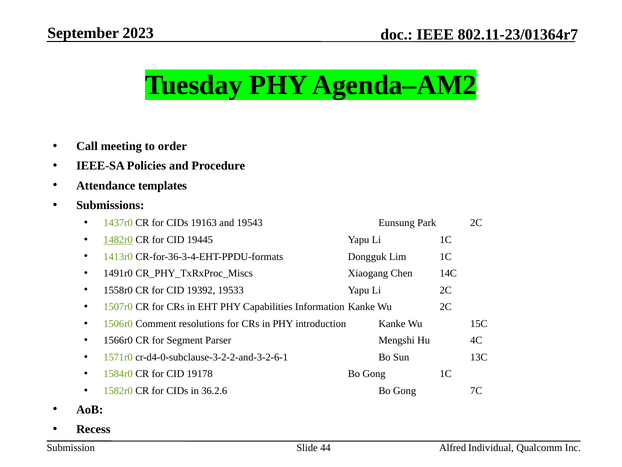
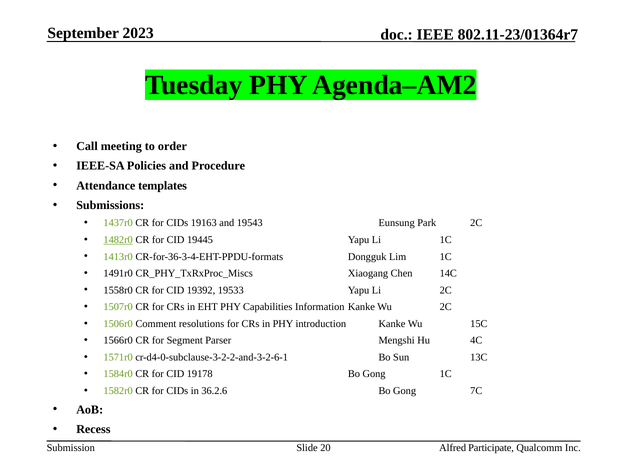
44: 44 -> 20
Individual: Individual -> Participate
